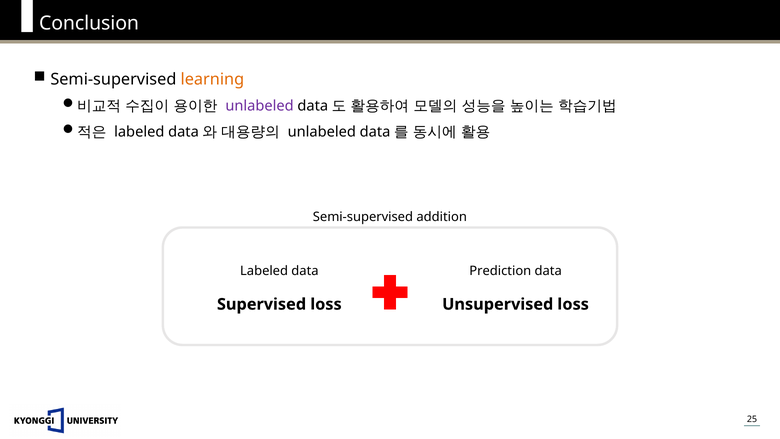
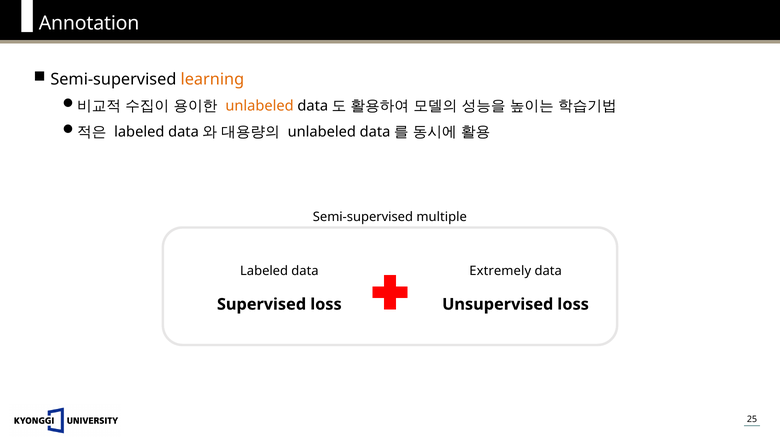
Conclusion: Conclusion -> Annotation
unlabeled at (260, 106) colour: purple -> orange
addition: addition -> multiple
Prediction: Prediction -> Extremely
